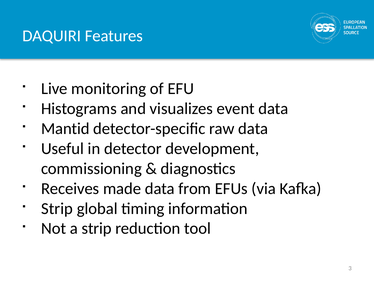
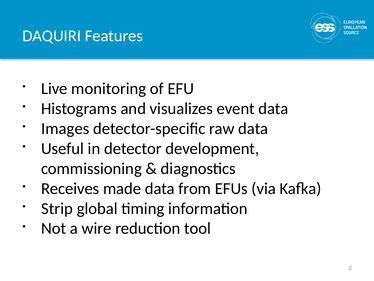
Mantid: Mantid -> Images
a strip: strip -> wire
